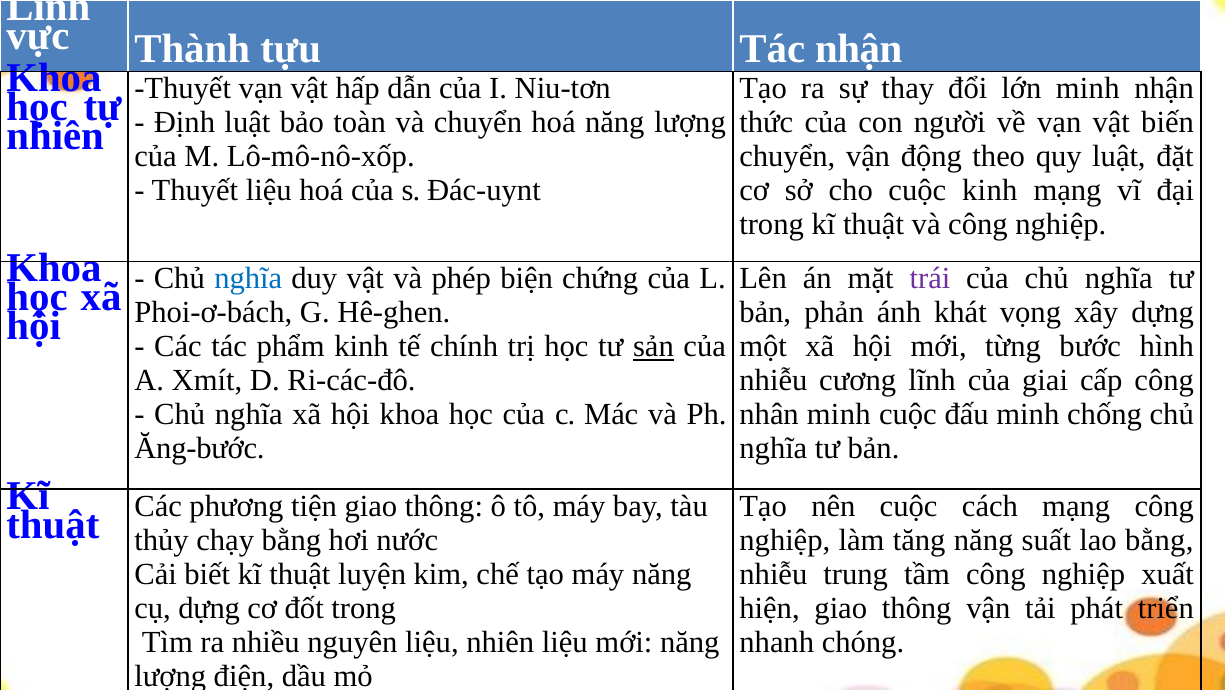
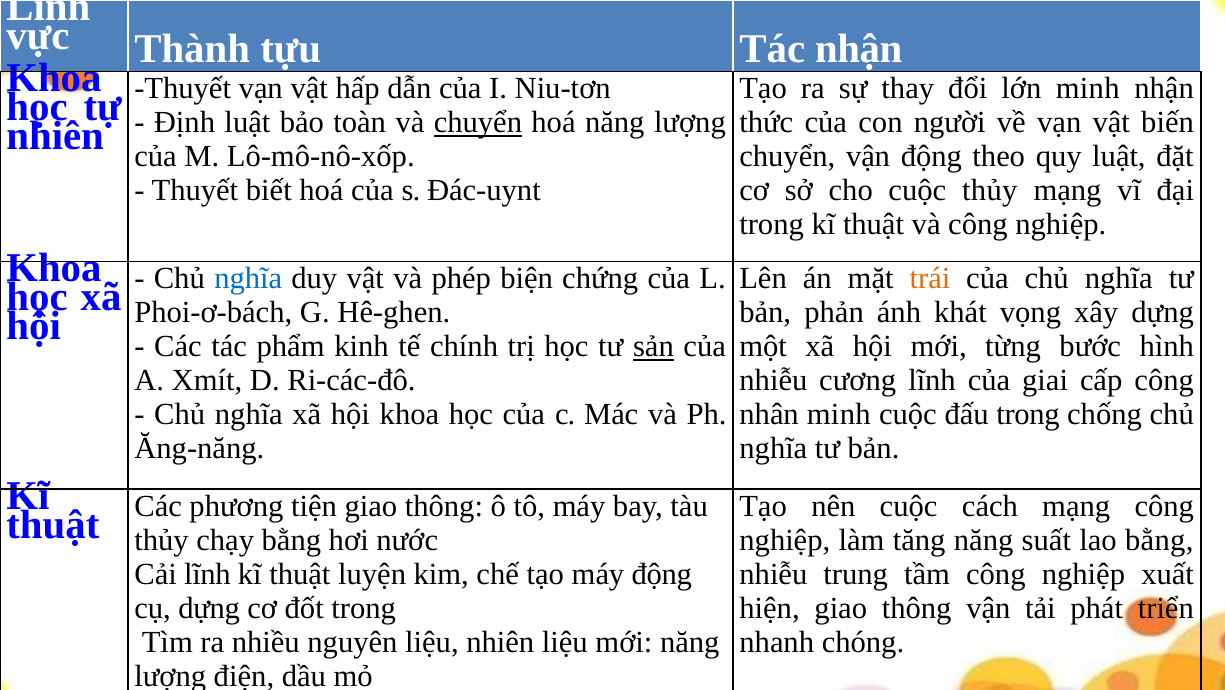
chuyển at (478, 123) underline: none -> present
Thuyết liệu: liệu -> biết
cuộc kinh: kinh -> thủy
trái colour: purple -> orange
đấu minh: minh -> trong
Ăng-bước: Ăng-bước -> Ăng-năng
Cải biết: biết -> lĩnh
máy năng: năng -> động
